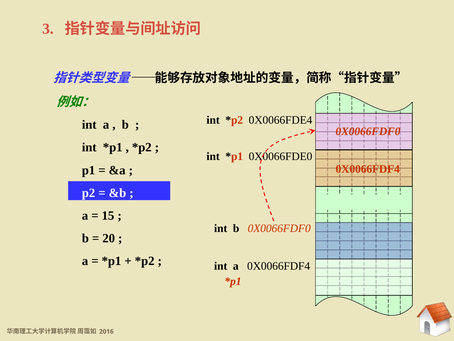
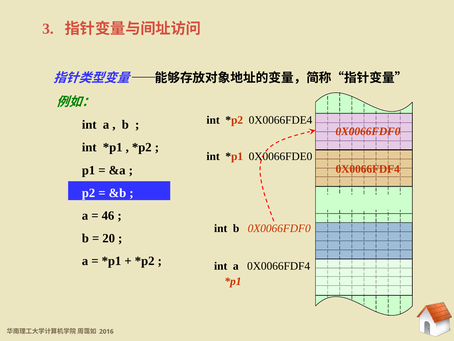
15: 15 -> 46
